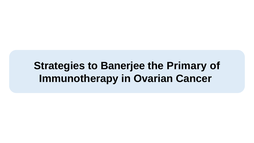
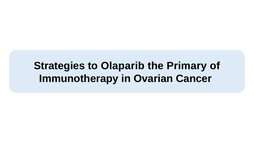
Banerjee: Banerjee -> Olaparib
